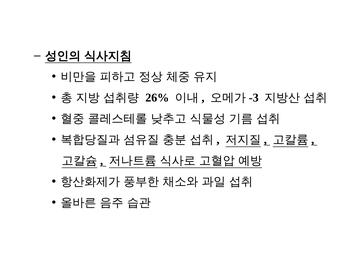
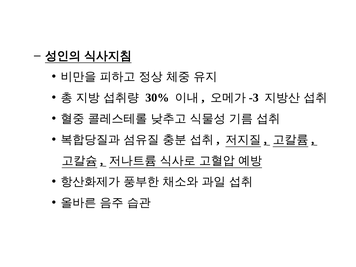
26%: 26% -> 30%
